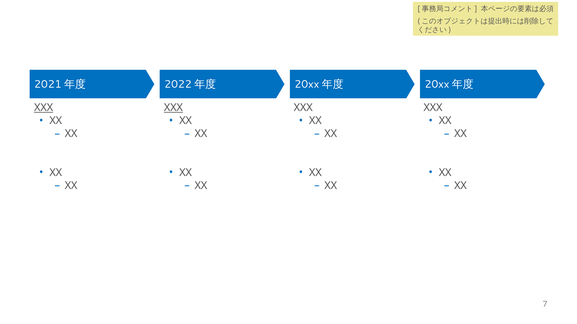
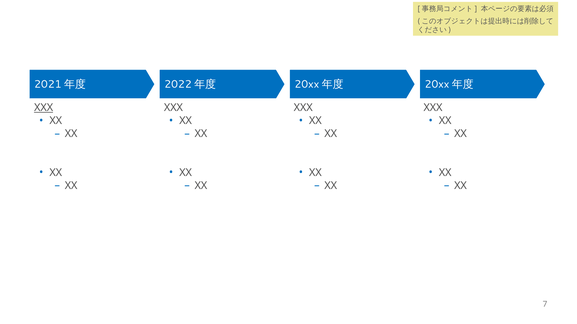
XXX at (173, 108) underline: present -> none
